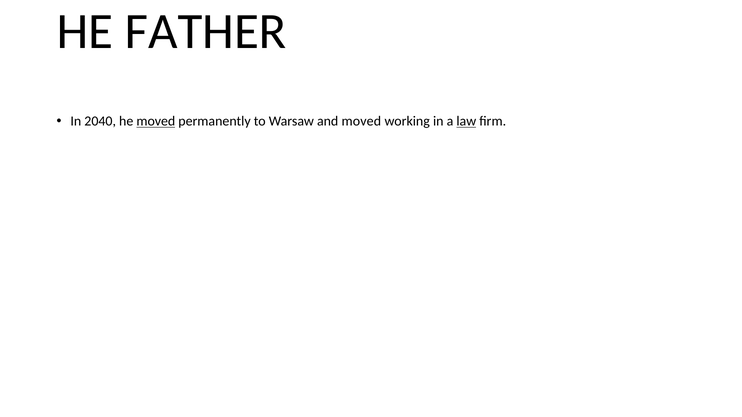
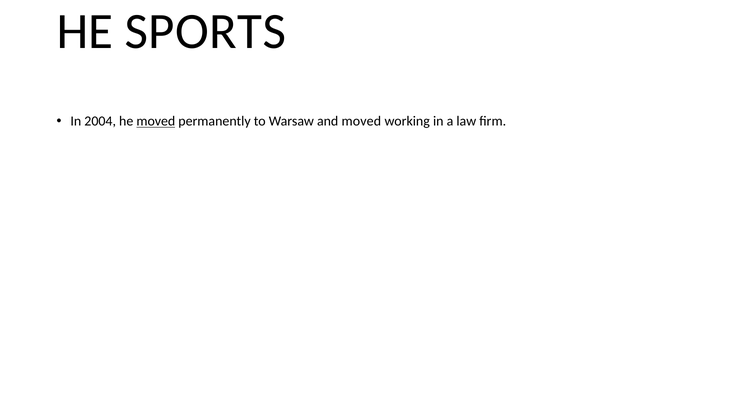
FATHER: FATHER -> SPORTS
2040: 2040 -> 2004
law underline: present -> none
